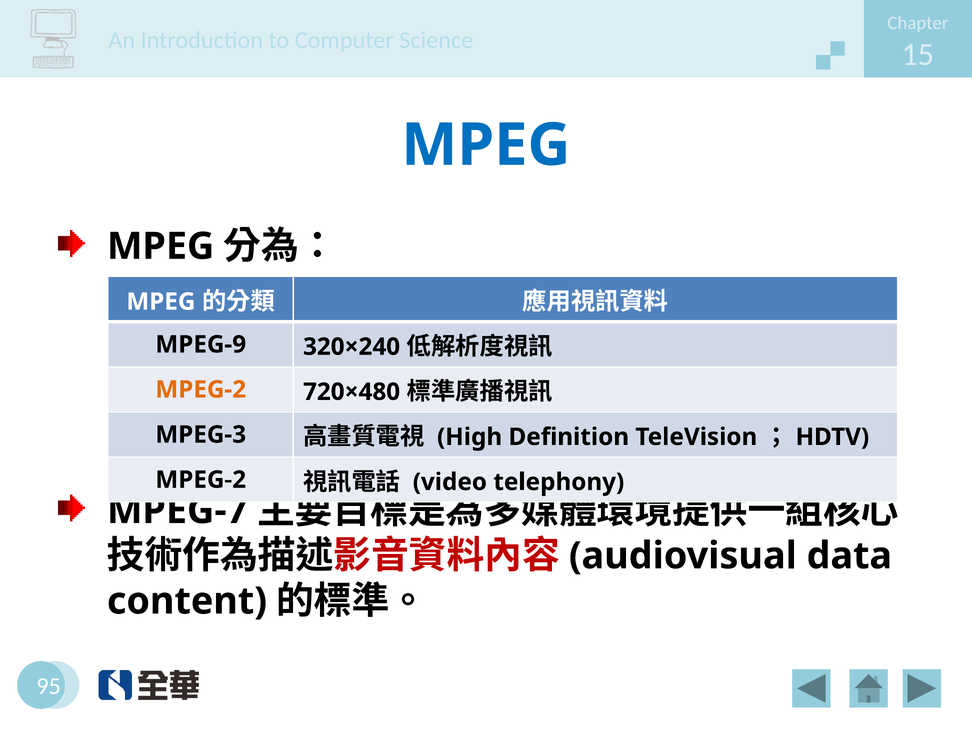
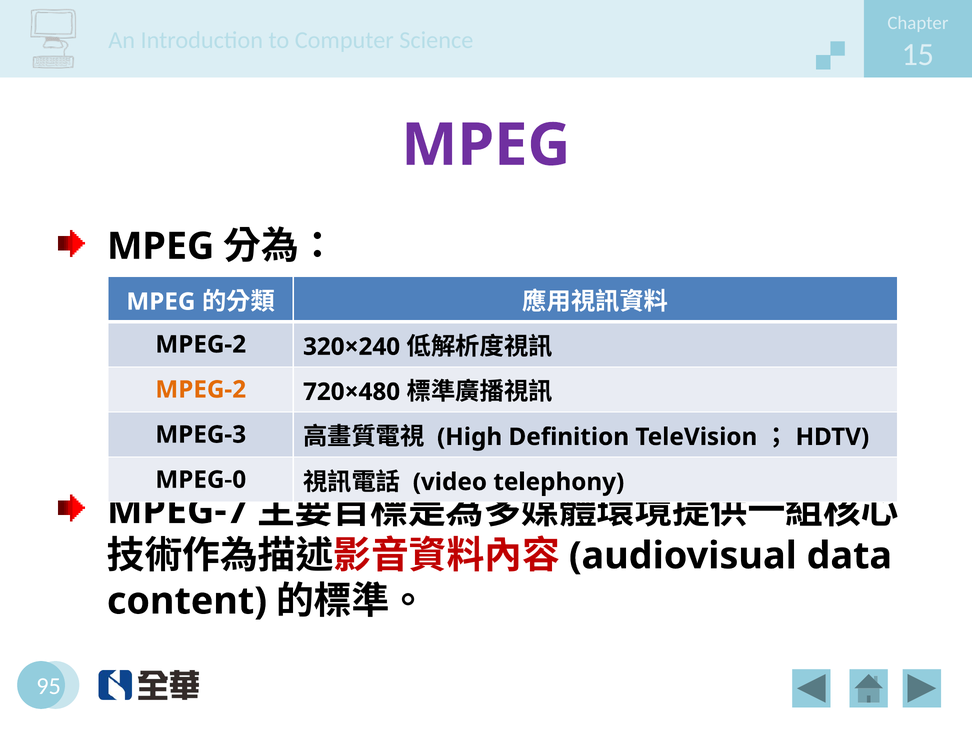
MPEG at (486, 145) colour: blue -> purple
MPEG-9 at (201, 345): MPEG-9 -> MPEG-2
MPEG-2 at (201, 480): MPEG-2 -> MPEG-0
